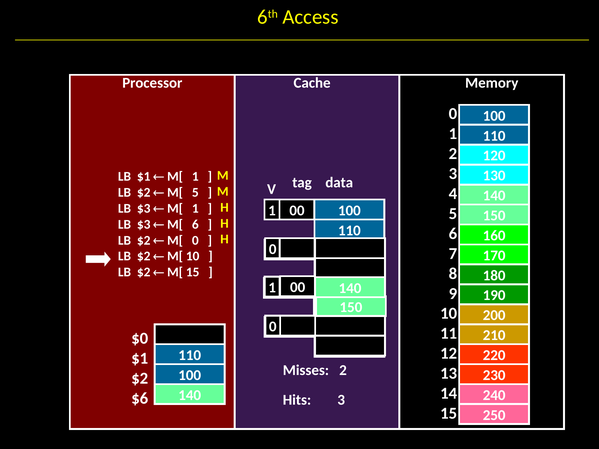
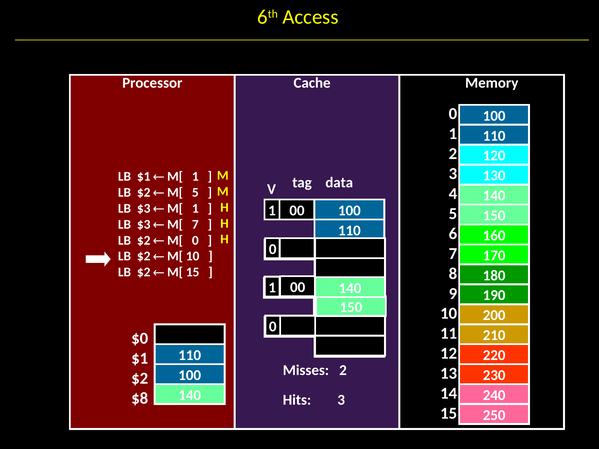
M[ 6: 6 -> 7
$6: $6 -> $8
